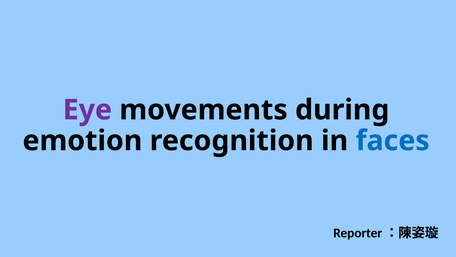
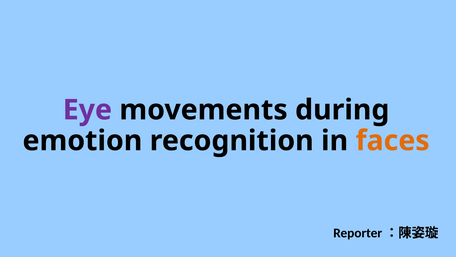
faces colour: blue -> orange
